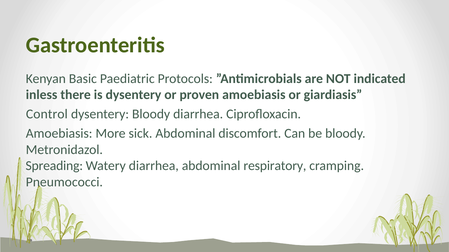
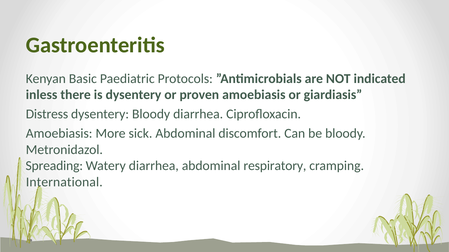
Control: Control -> Distress
Pneumococci: Pneumococci -> International
